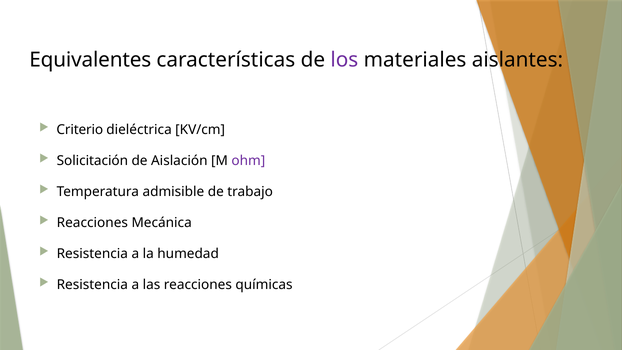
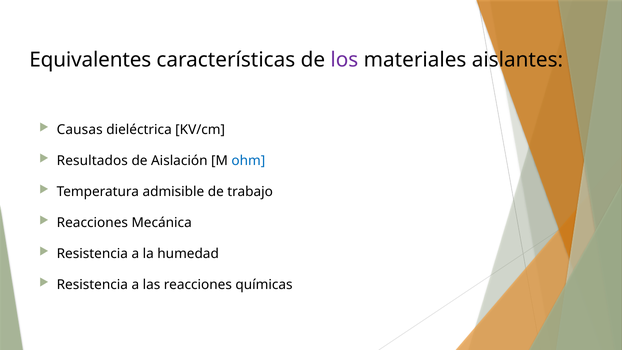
Criterio: Criterio -> Causas
Solicitación: Solicitación -> Resultados
ohm colour: purple -> blue
